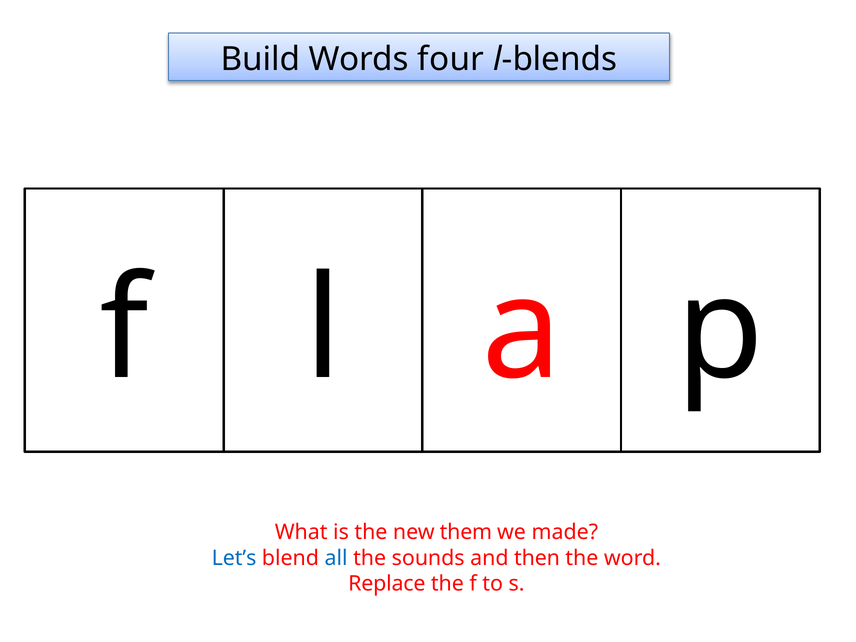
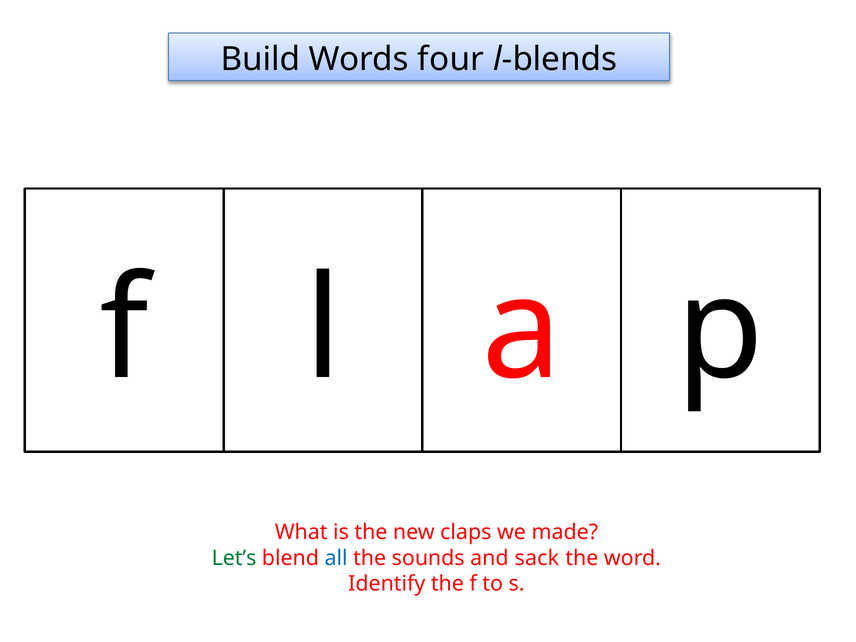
them: them -> claps
Let’s colour: blue -> green
then: then -> sack
Replace: Replace -> Identify
